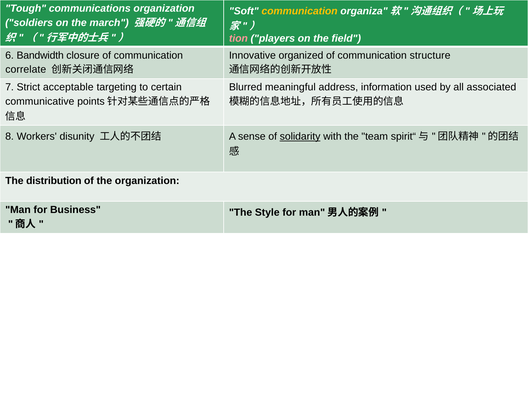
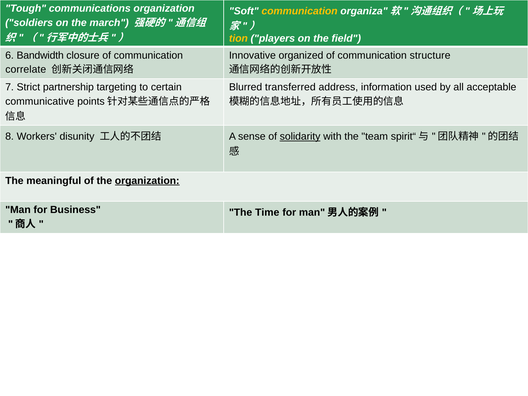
tion colour: pink -> yellow
acceptable: acceptable -> partnership
meaningful: meaningful -> transferred
associated: associated -> acceptable
distribution: distribution -> meaningful
organization at (147, 181) underline: none -> present
Style: Style -> Time
